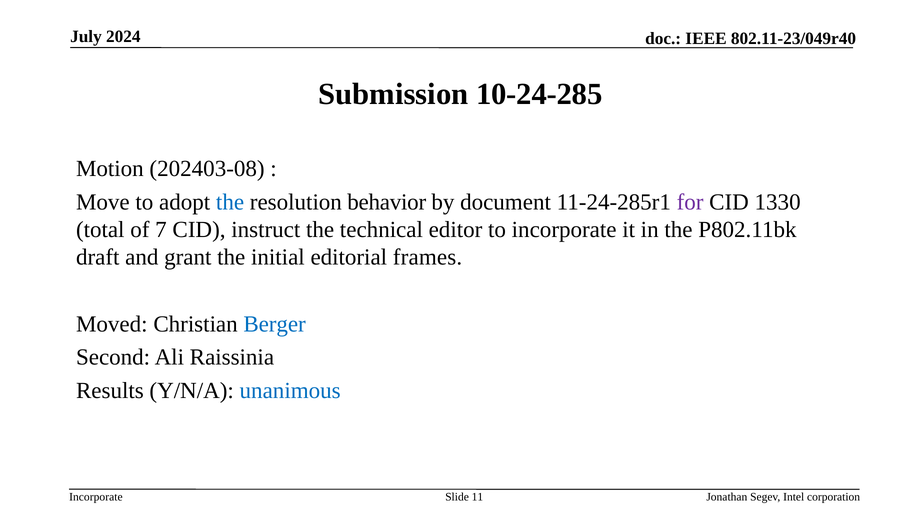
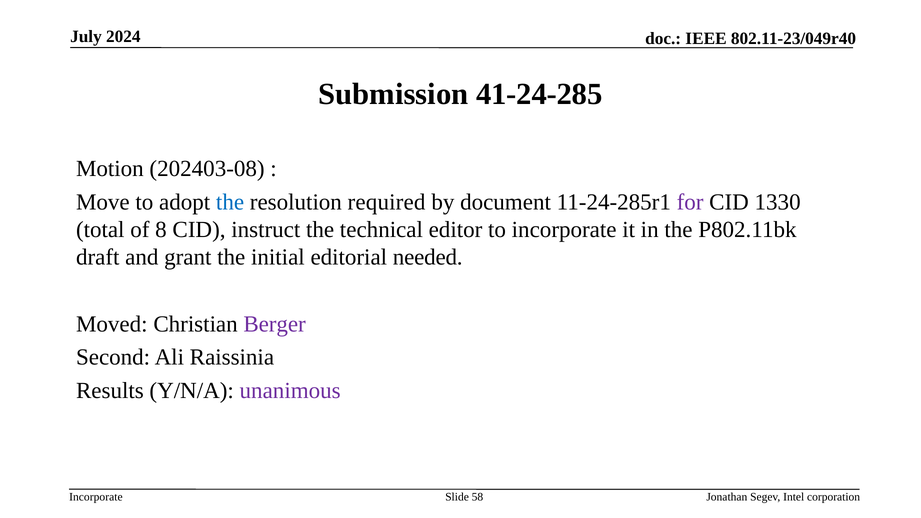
10-24-285: 10-24-285 -> 41-24-285
behavior: behavior -> required
7: 7 -> 8
frames: frames -> needed
Berger colour: blue -> purple
unanimous colour: blue -> purple
11: 11 -> 58
